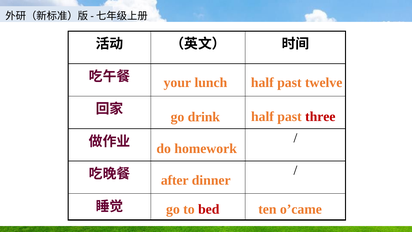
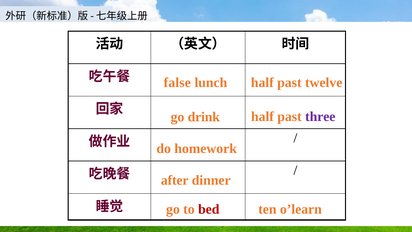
your: your -> false
three colour: red -> purple
o’came: o’came -> o’learn
